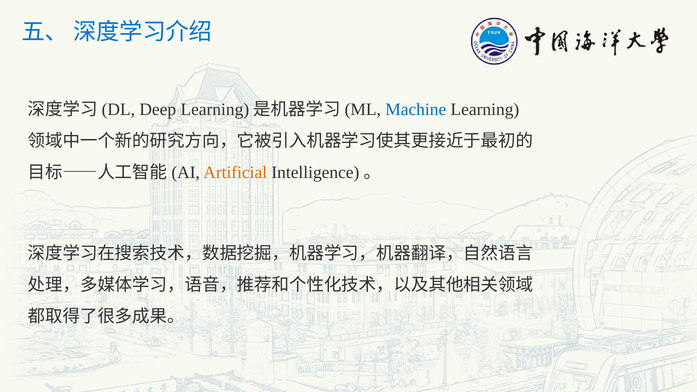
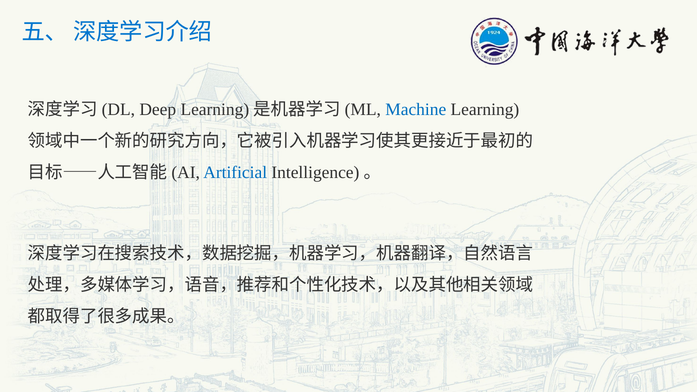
Artificial colour: orange -> blue
